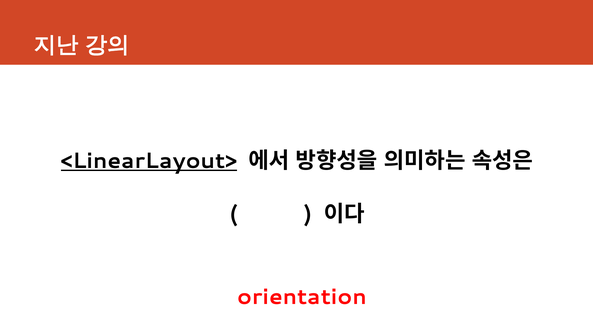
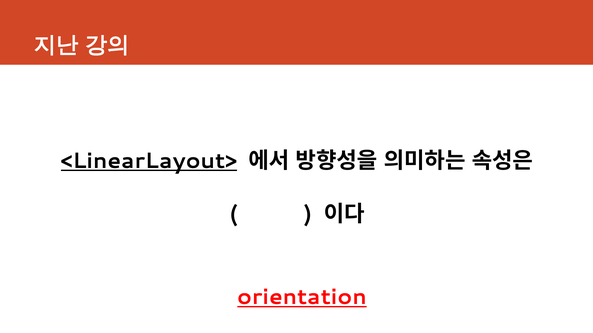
orientation underline: none -> present
